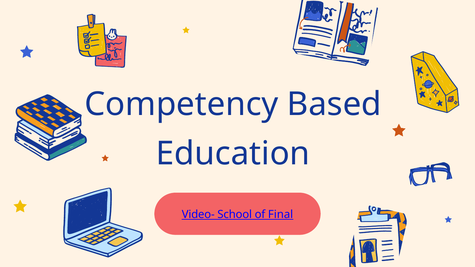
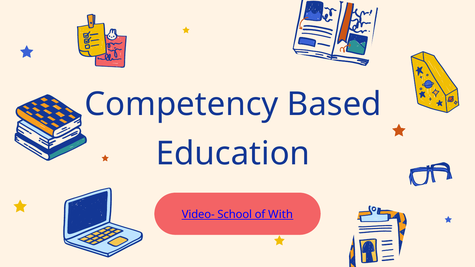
Final: Final -> With
